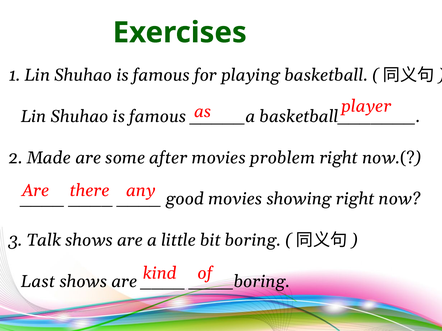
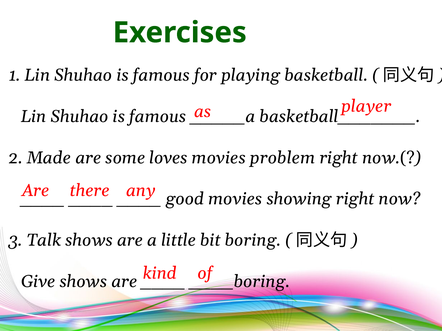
after: after -> loves
Last: Last -> Give
